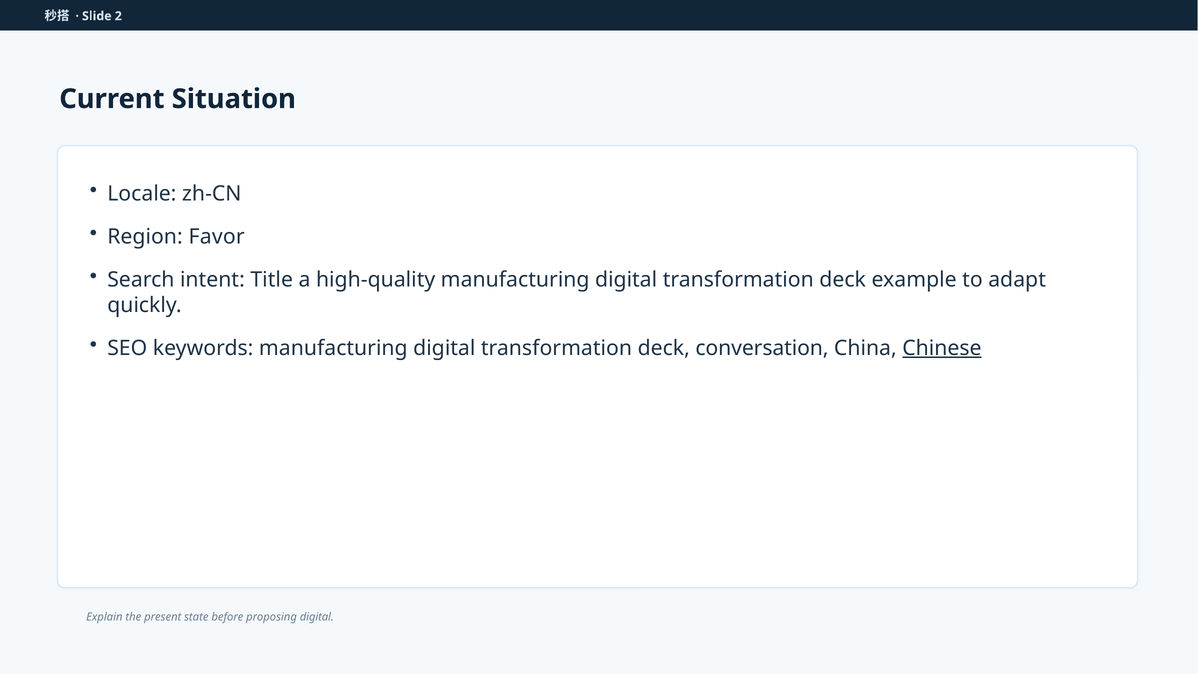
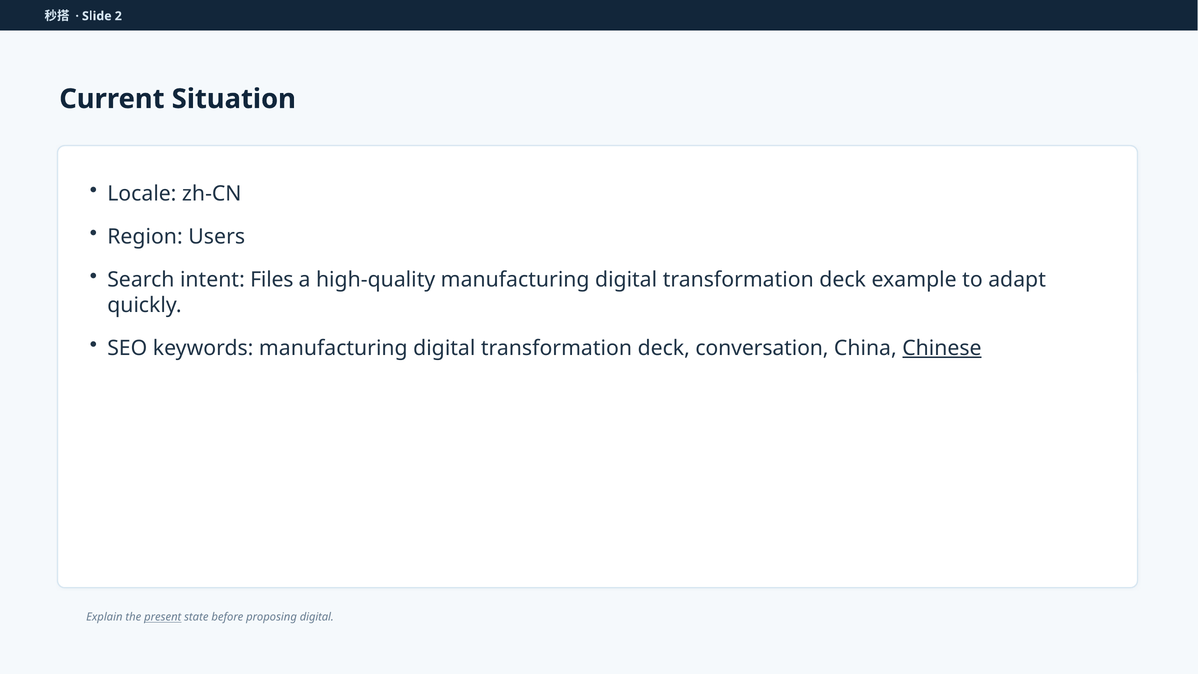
Favor: Favor -> Users
Title: Title -> Files
present underline: none -> present
